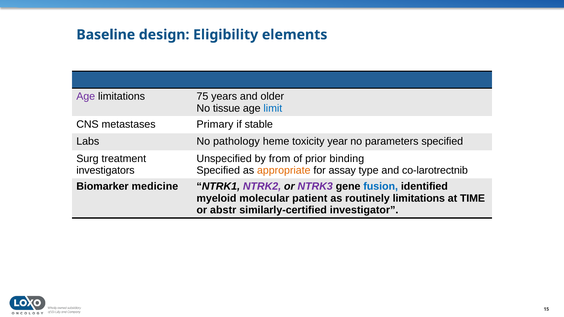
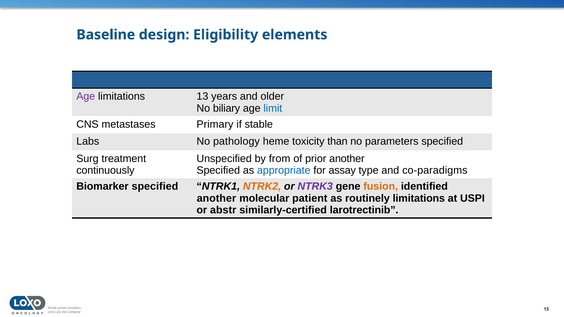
75: 75 -> 13
tissue: tissue -> biliary
year: year -> than
prior binding: binding -> another
investigators: investigators -> continuously
appropriate colour: orange -> blue
co-larotrectnib: co-larotrectnib -> co-paradigms
Biomarker medicine: medicine -> specified
NTRK2 colour: purple -> orange
fusion colour: blue -> orange
myeloid at (217, 198): myeloid -> another
TIME: TIME -> USPI
investigator: investigator -> larotrectinib
